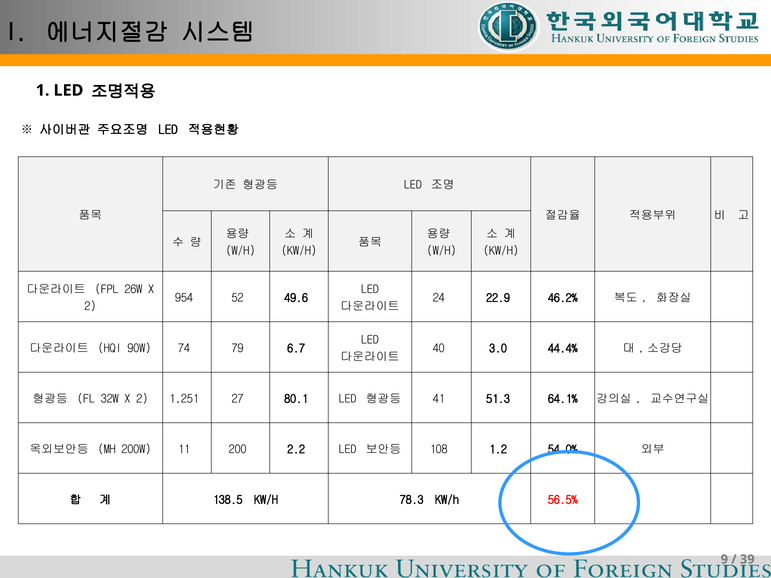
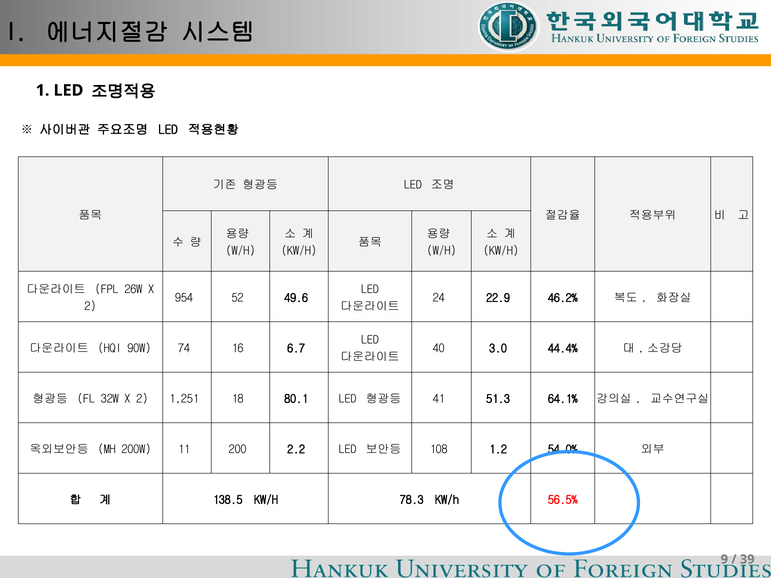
79: 79 -> 16
27: 27 -> 18
